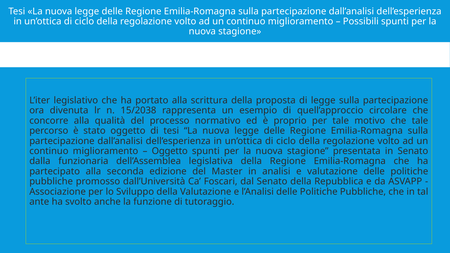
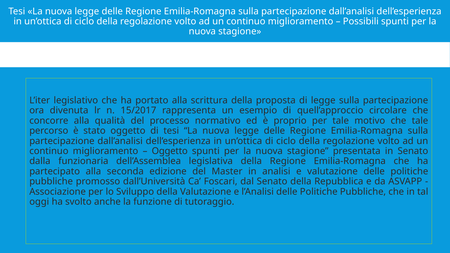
15/2038: 15/2038 -> 15/2017
ante: ante -> oggi
